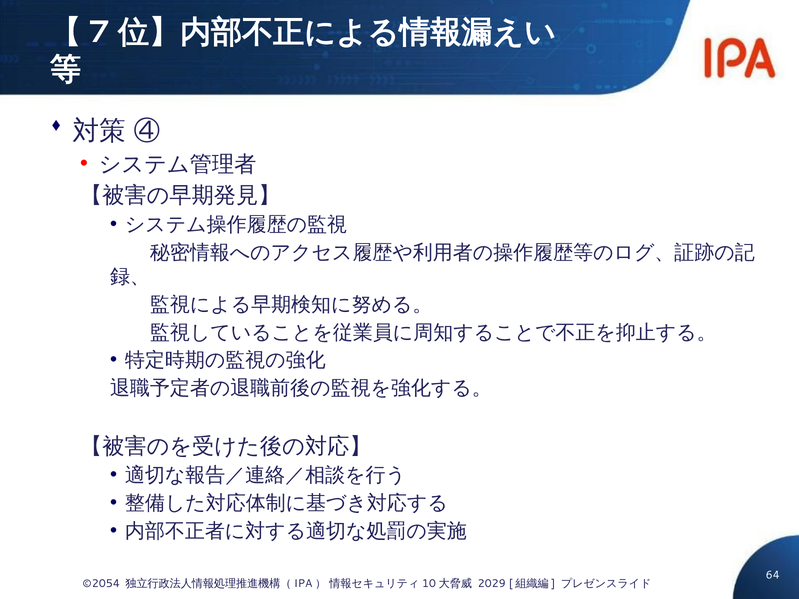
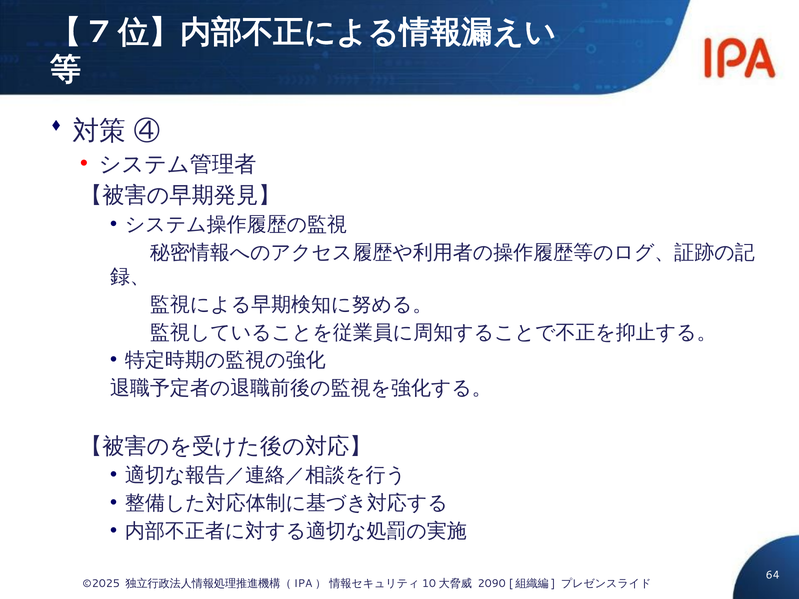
©2054: ©2054 -> ©2025
2029: 2029 -> 2090
